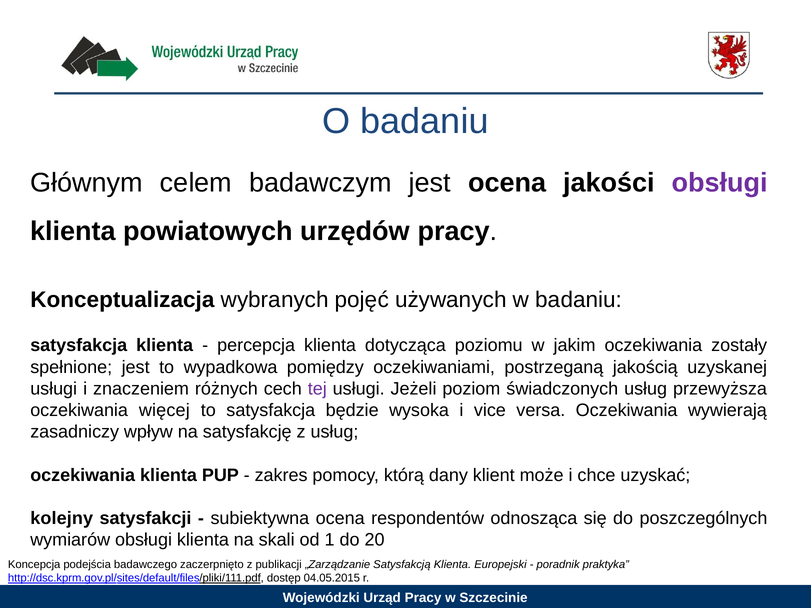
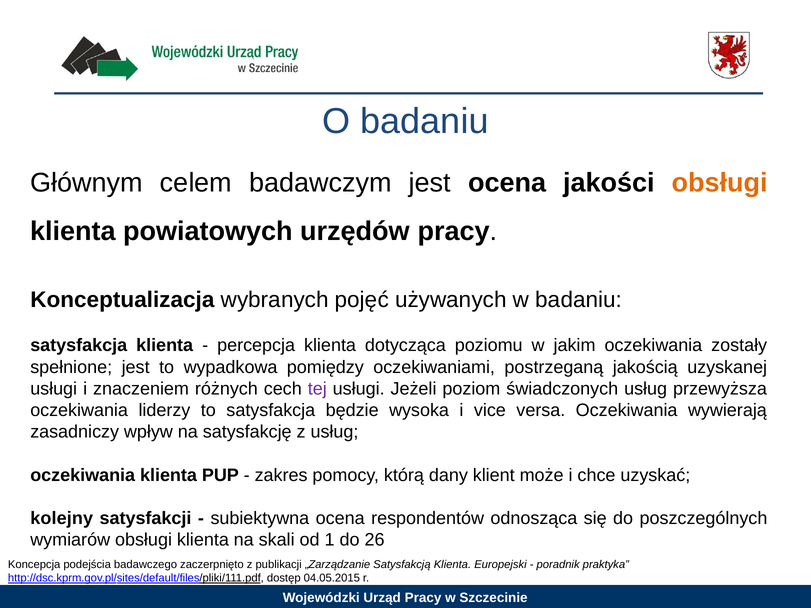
obsługi at (720, 183) colour: purple -> orange
więcej: więcej -> liderzy
20: 20 -> 26
